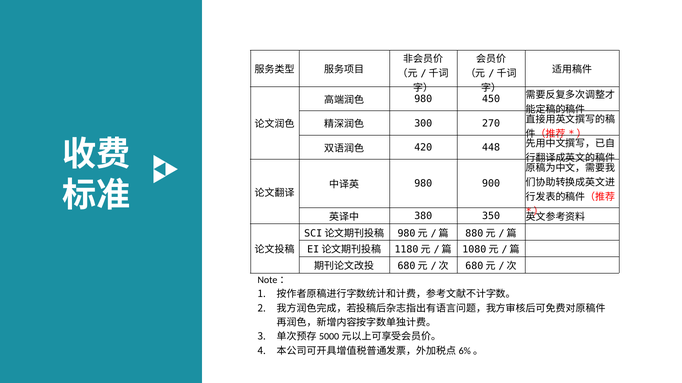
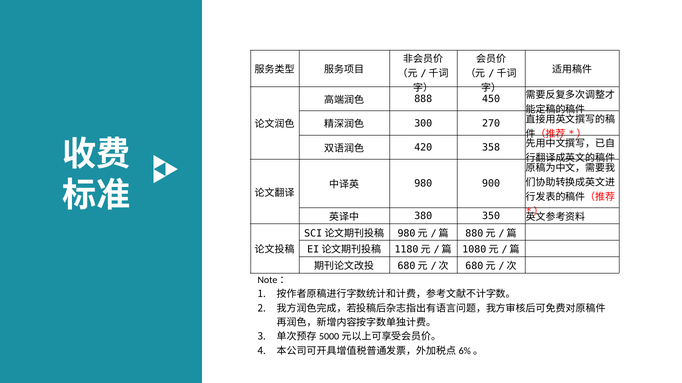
980 at (423, 99): 980 -> 888
448: 448 -> 358
